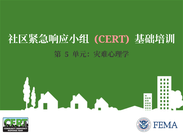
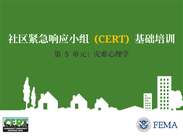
CERT colour: pink -> yellow
